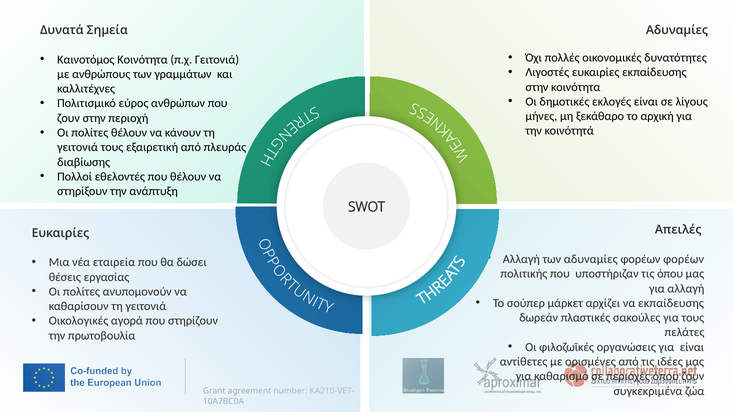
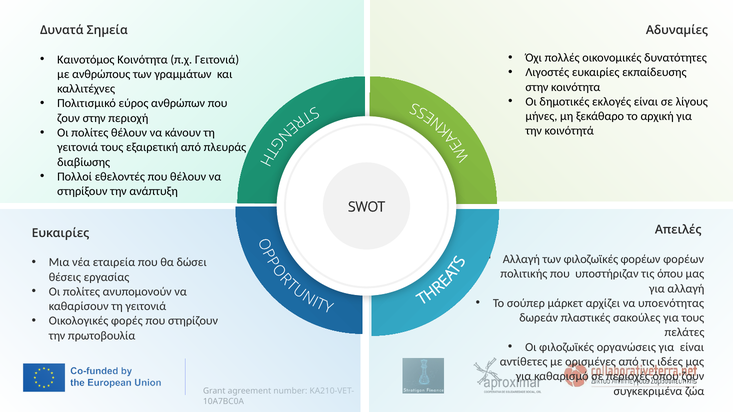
αδυναμίες at (591, 259): αδυναμίες -> φιλοζωϊκές
να εκπαίδευσης: εκπαίδευσης -> υποενότητας
αγορά: αγορά -> φορές
